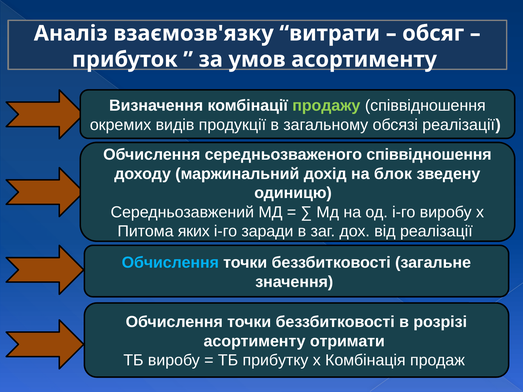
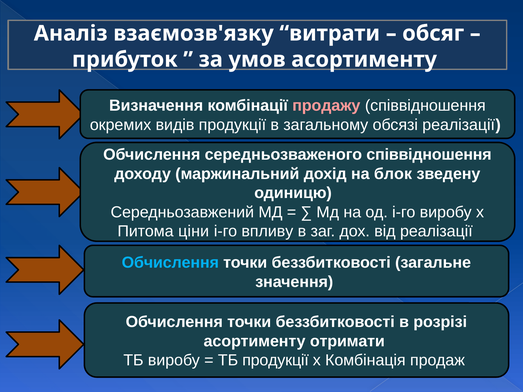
продажу colour: light green -> pink
яких: яких -> ціни
заради: заради -> впливу
ТБ прибутку: прибутку -> продукції
